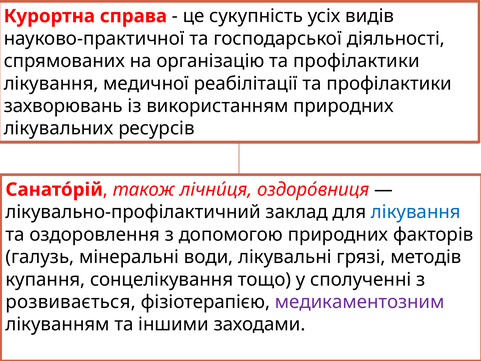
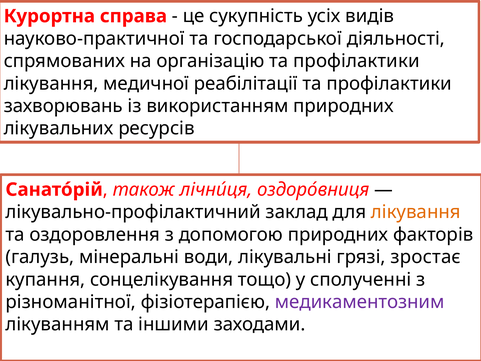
лікування at (416, 212) colour: blue -> orange
методів: методів -> зростає
розвивається: розвивається -> різноманітної
